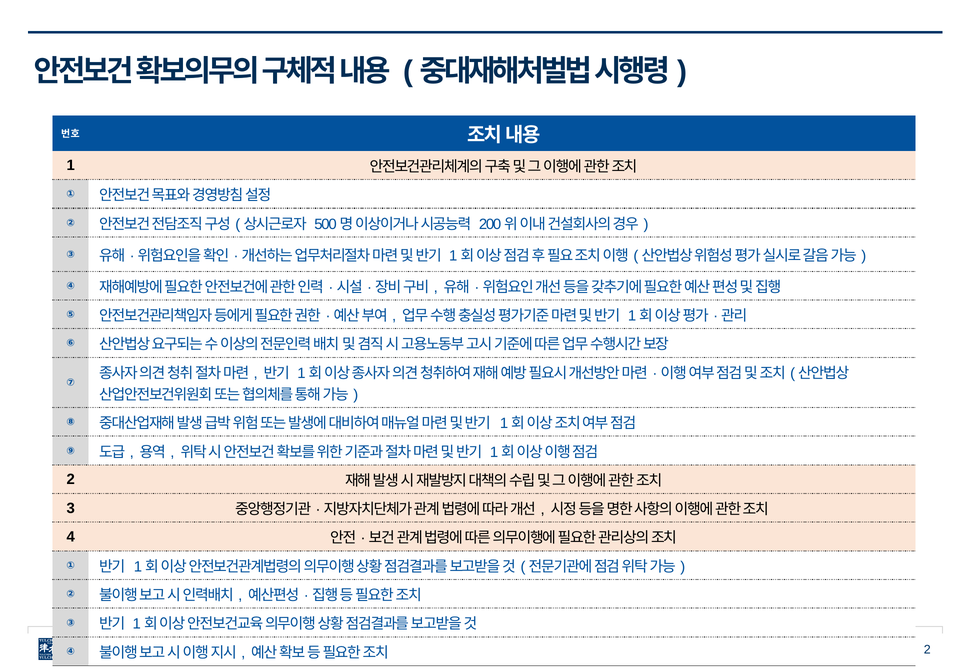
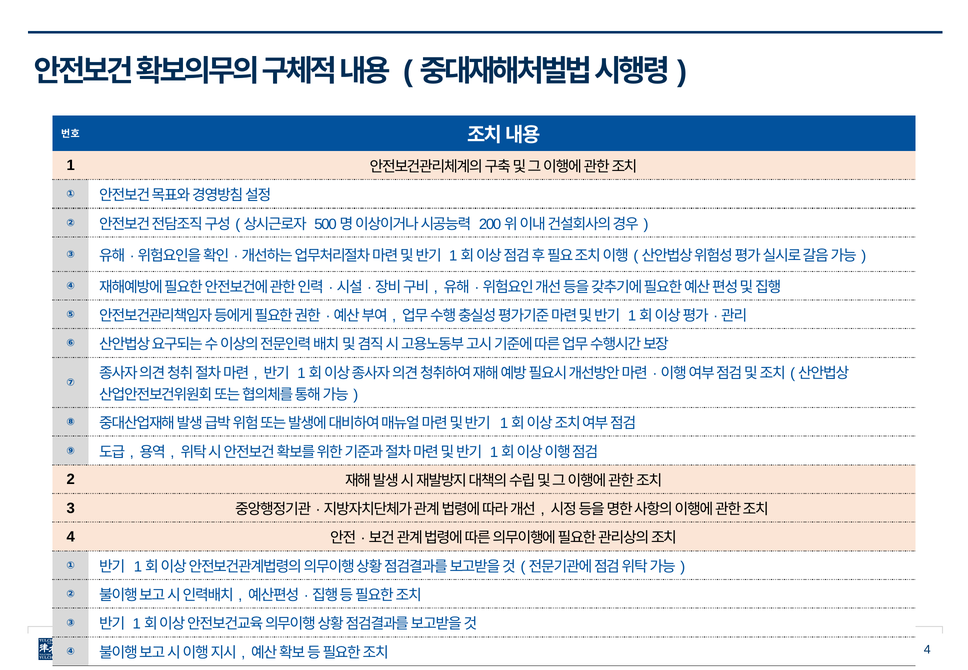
2 at (927, 650): 2 -> 4
